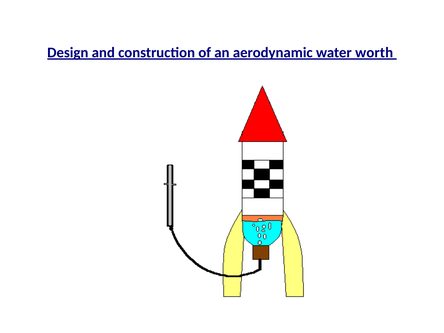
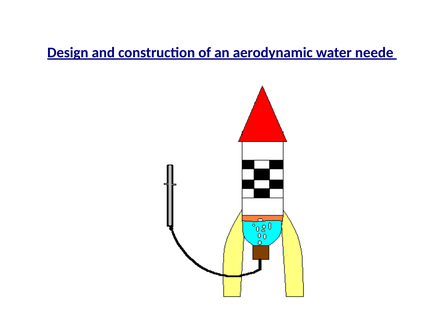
worth: worth -> neede
